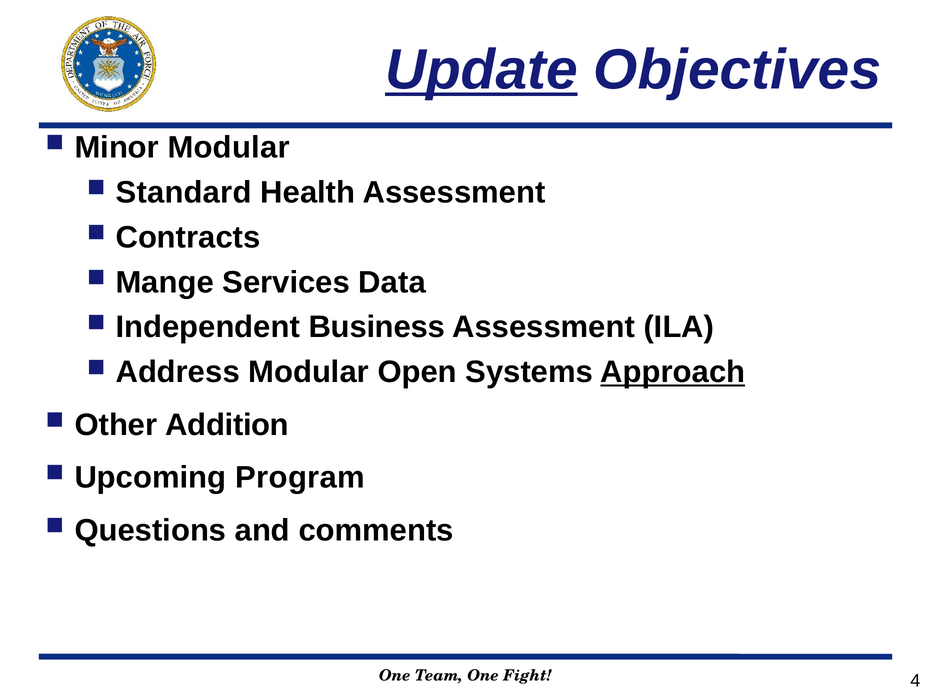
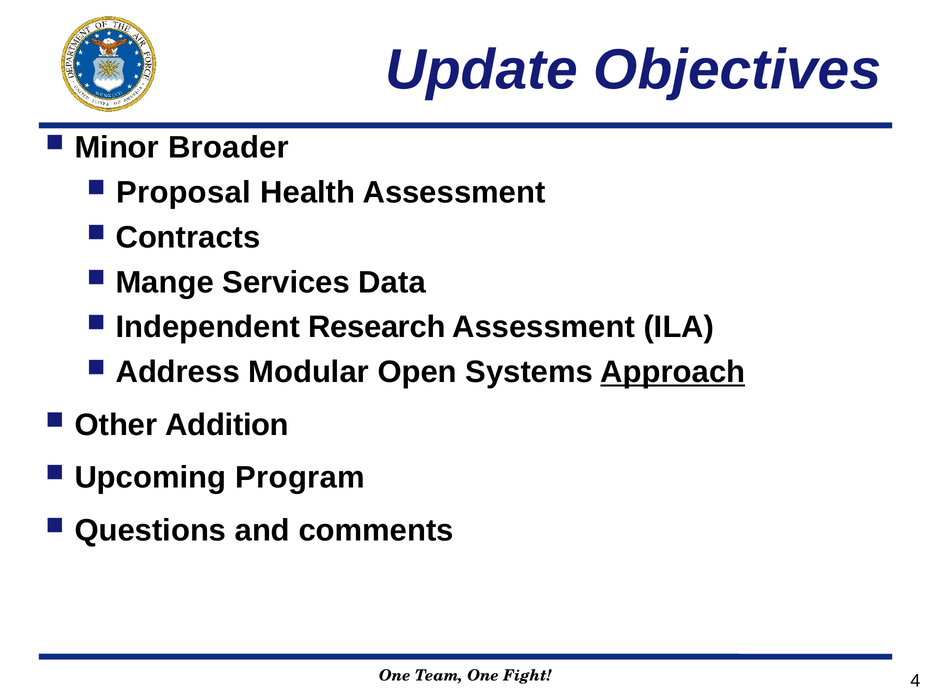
Update underline: present -> none
Minor Modular: Modular -> Broader
Standard: Standard -> Proposal
Business: Business -> Research
